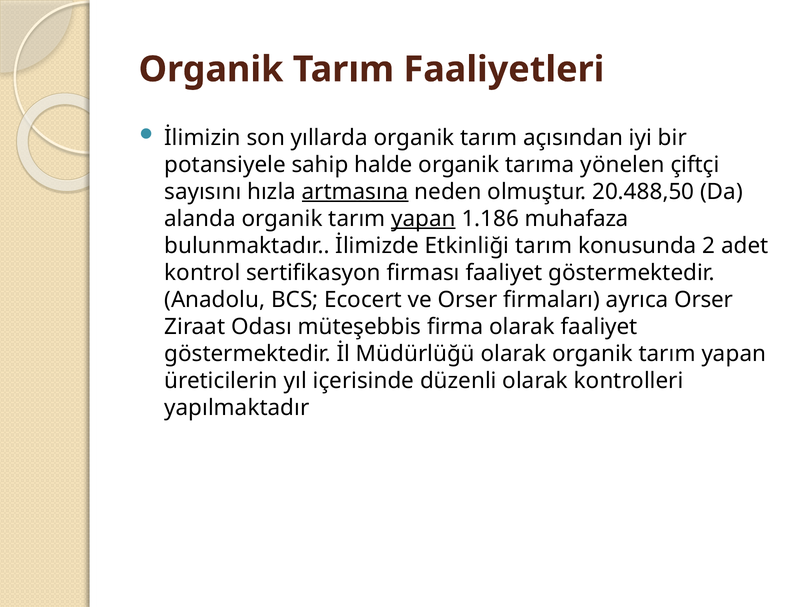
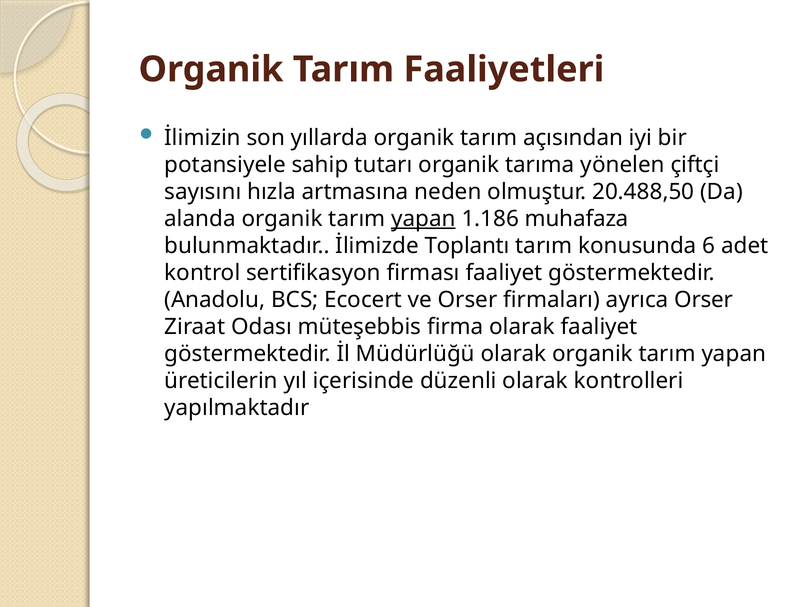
halde: halde -> tutarı
artmasına underline: present -> none
Etkinliği: Etkinliği -> Toplantı
2: 2 -> 6
